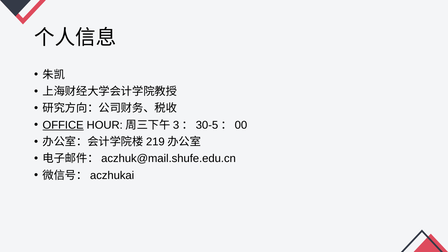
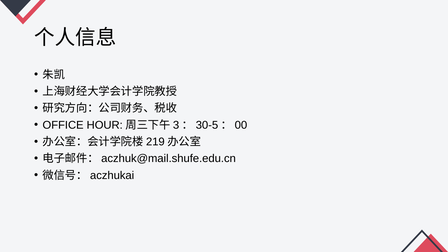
OFFICE underline: present -> none
